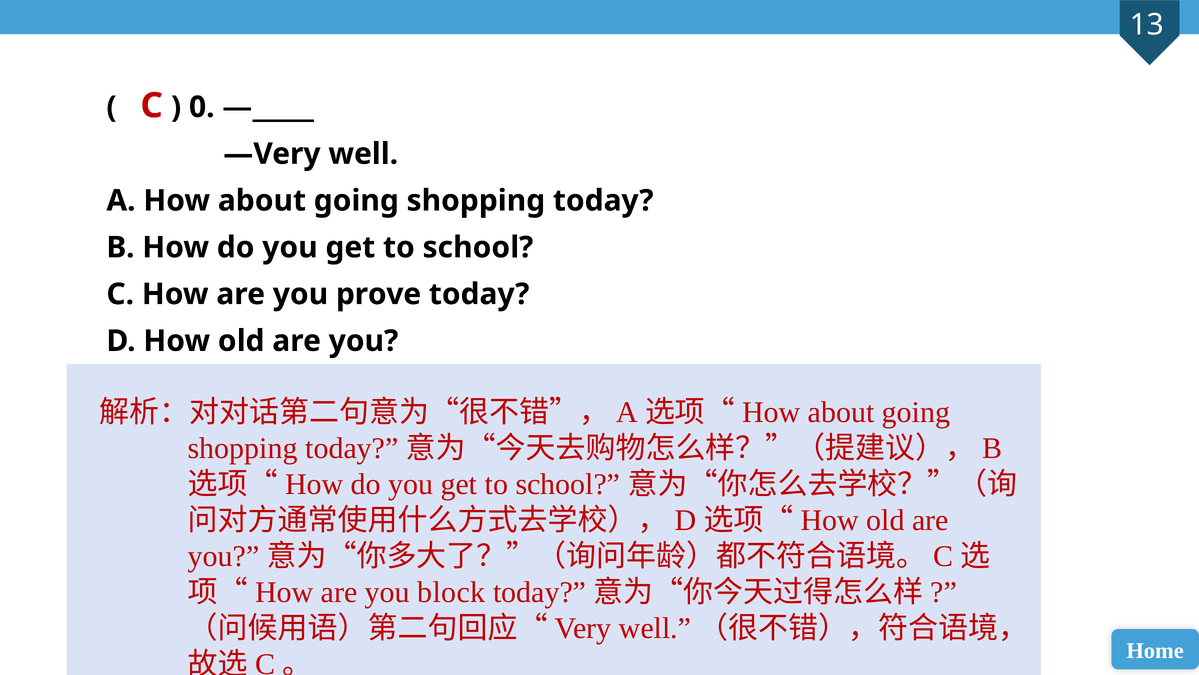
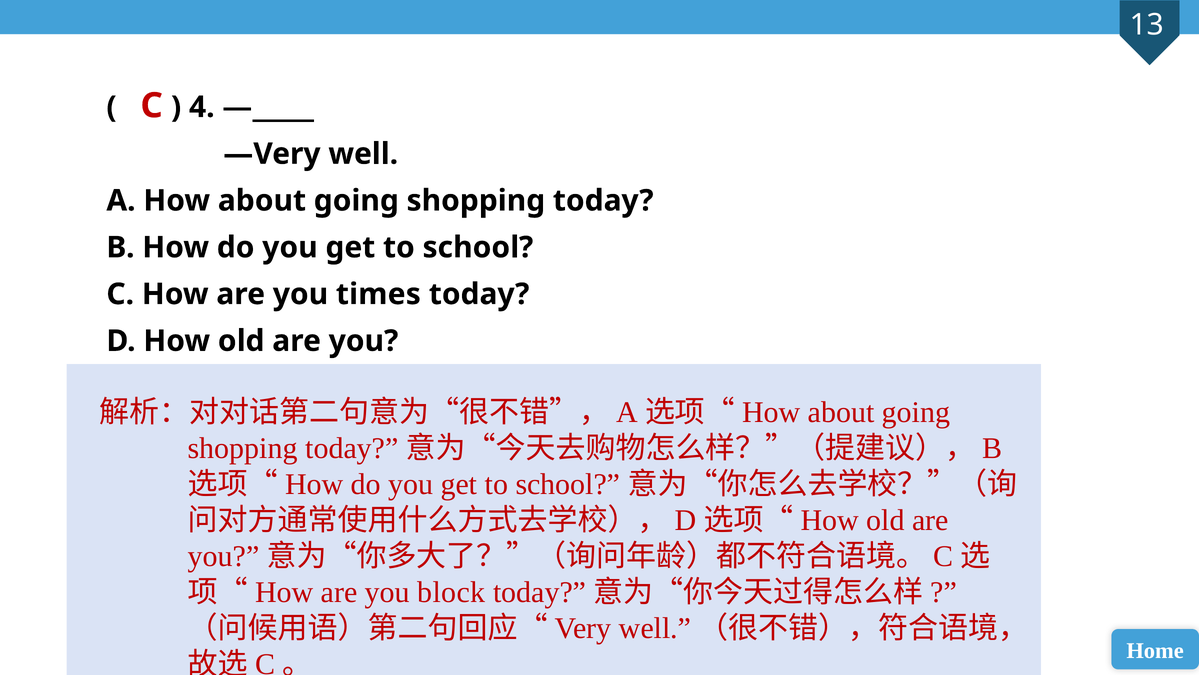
0: 0 -> 4
prove: prove -> times
